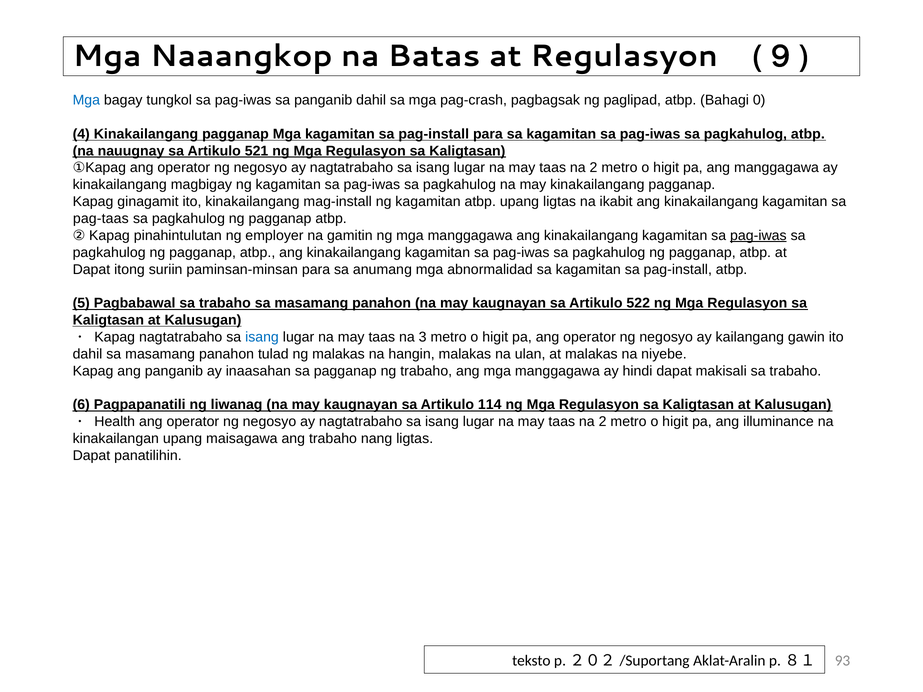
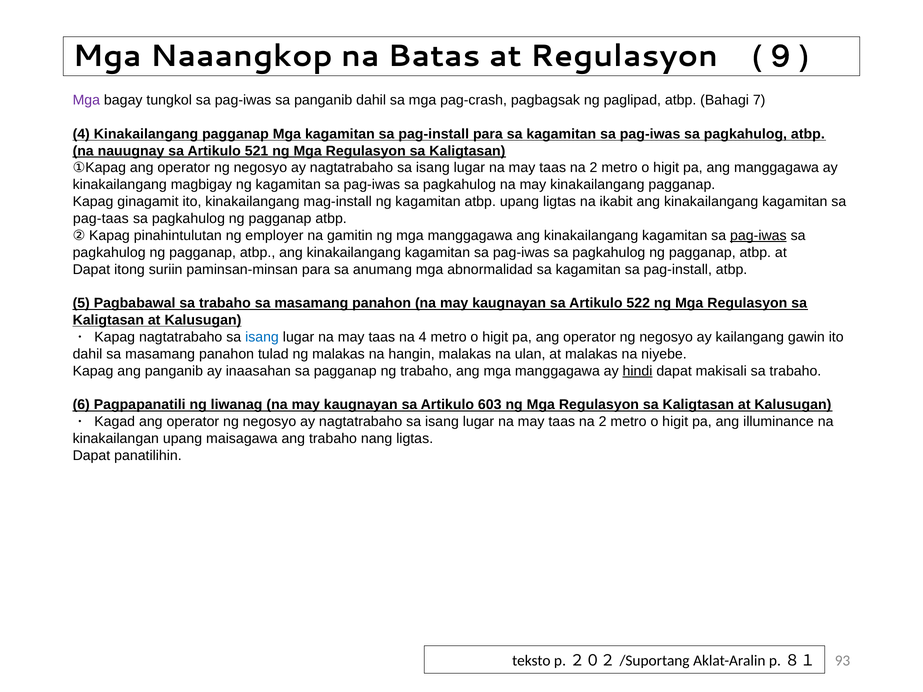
Mga at (86, 100) colour: blue -> purple
0: 0 -> 7
na 3: 3 -> 4
hindi underline: none -> present
114: 114 -> 603
Health: Health -> Kagad
